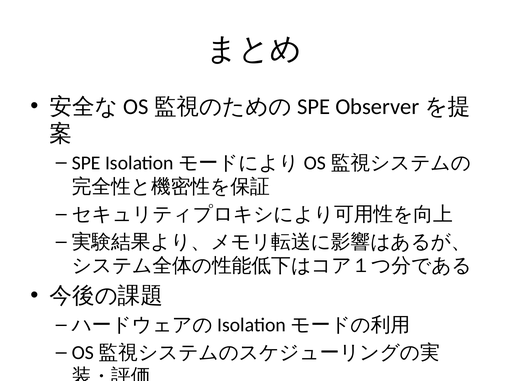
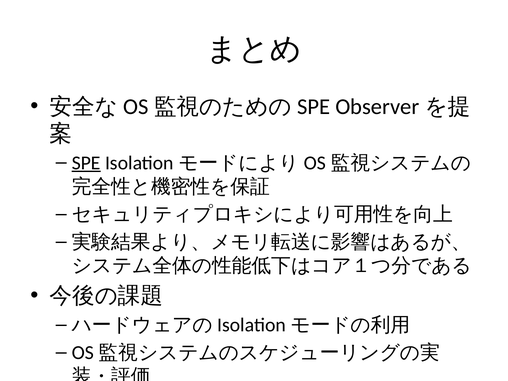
SPE underline: none -> present
